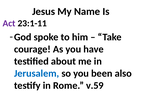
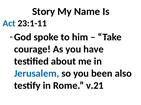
Jesus: Jesus -> Story
Act colour: purple -> blue
v.59: v.59 -> v.21
